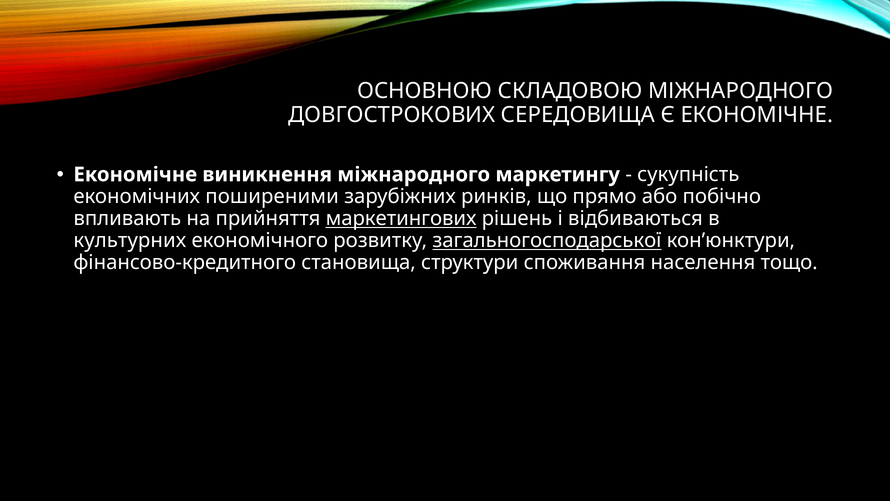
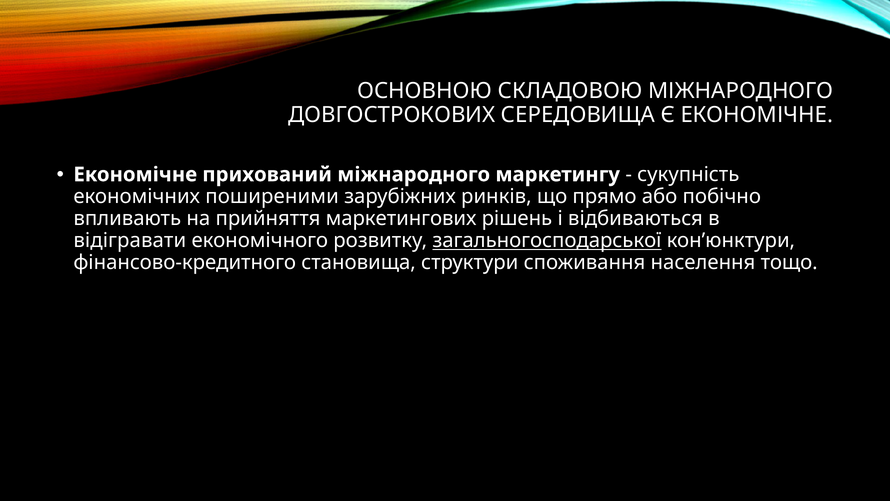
виникнення: виникнення -> прихований
маркетингових underline: present -> none
культурних: культурних -> відігравати
